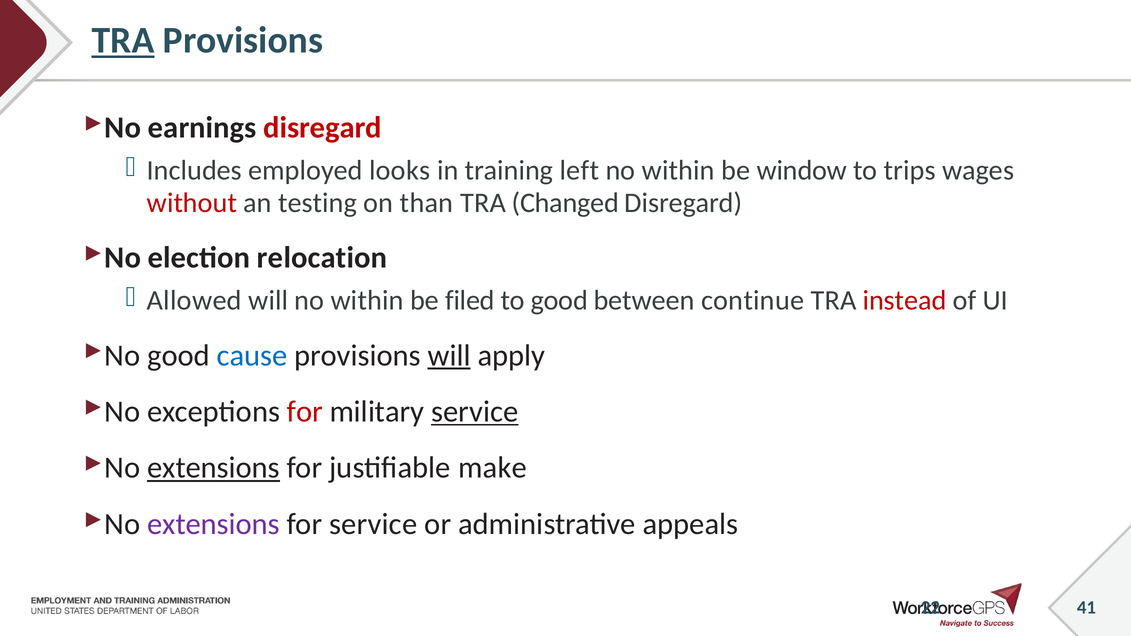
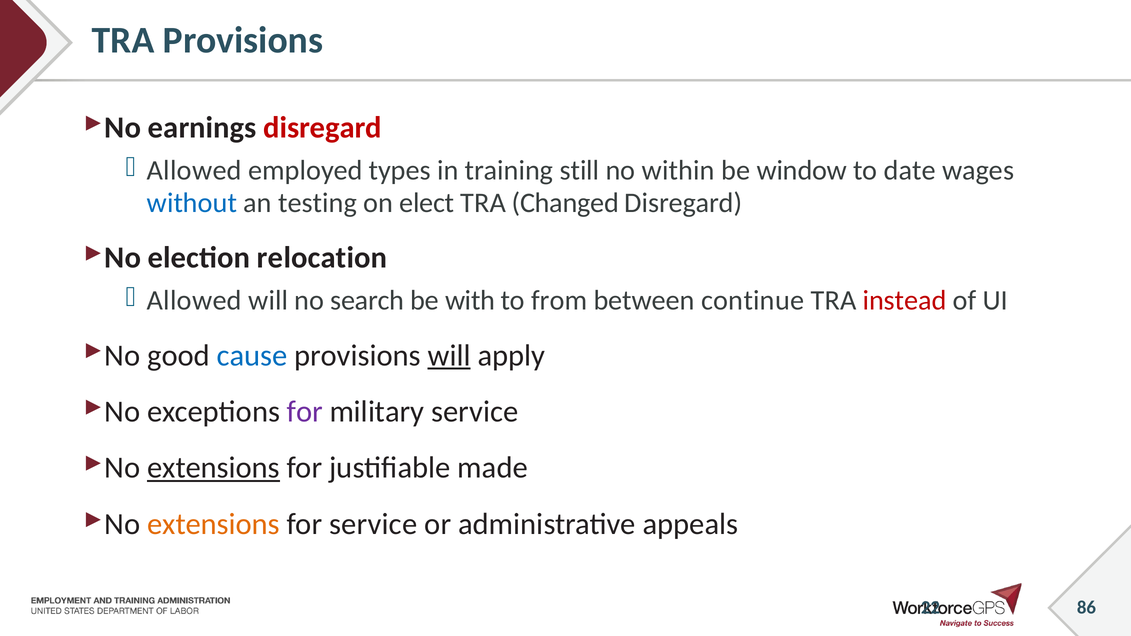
TRA at (123, 40) underline: present -> none
Includes at (194, 171): Includes -> Allowed
looks: looks -> types
left: left -> still
trips: trips -> date
without colour: red -> blue
than: than -> elect
will no within: within -> search
filed: filed -> with
to good: good -> from
for at (305, 412) colour: red -> purple
service at (475, 412) underline: present -> none
make: make -> made
extensions at (214, 524) colour: purple -> orange
41: 41 -> 86
